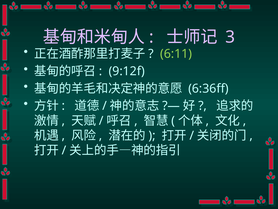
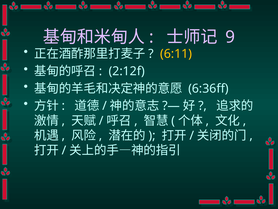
3: 3 -> 9
6:11 colour: light green -> yellow
9:12f: 9:12f -> 2:12f
